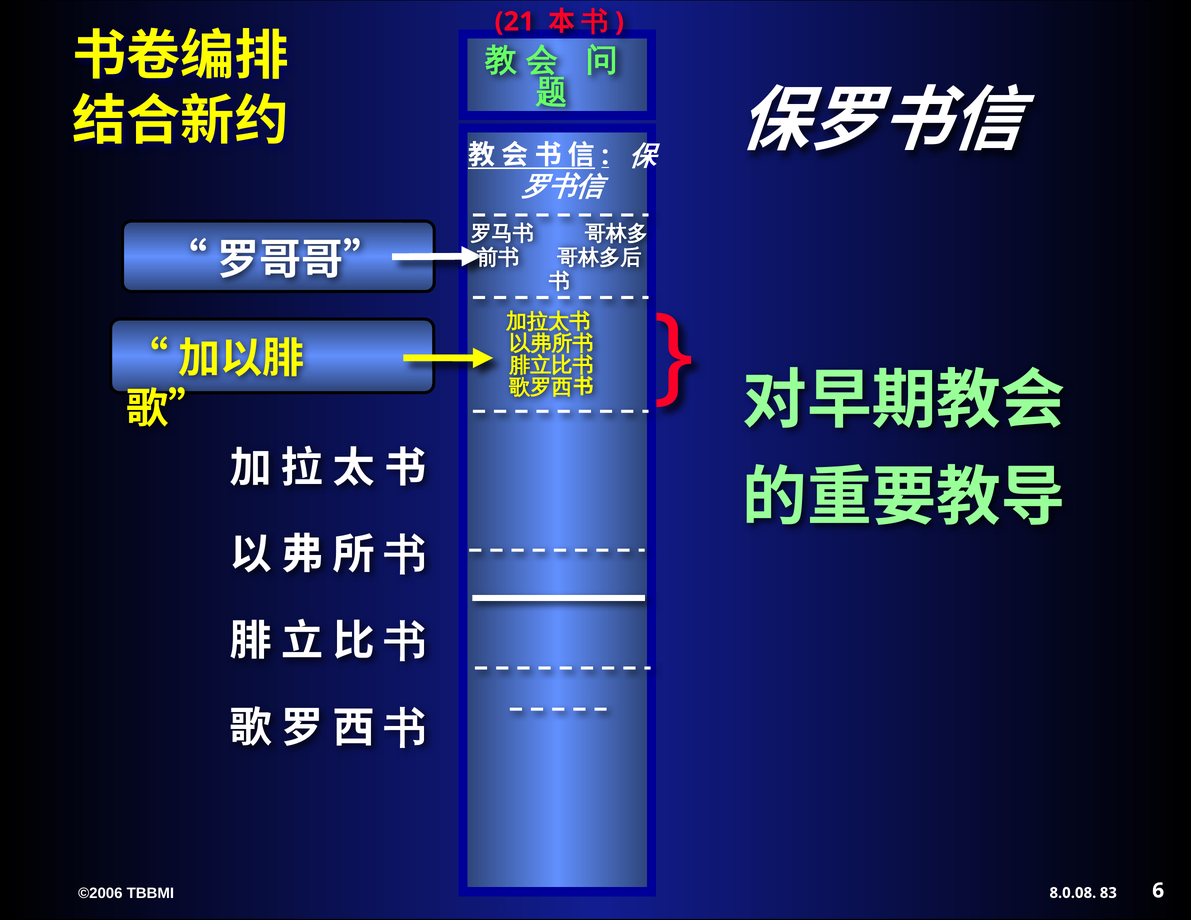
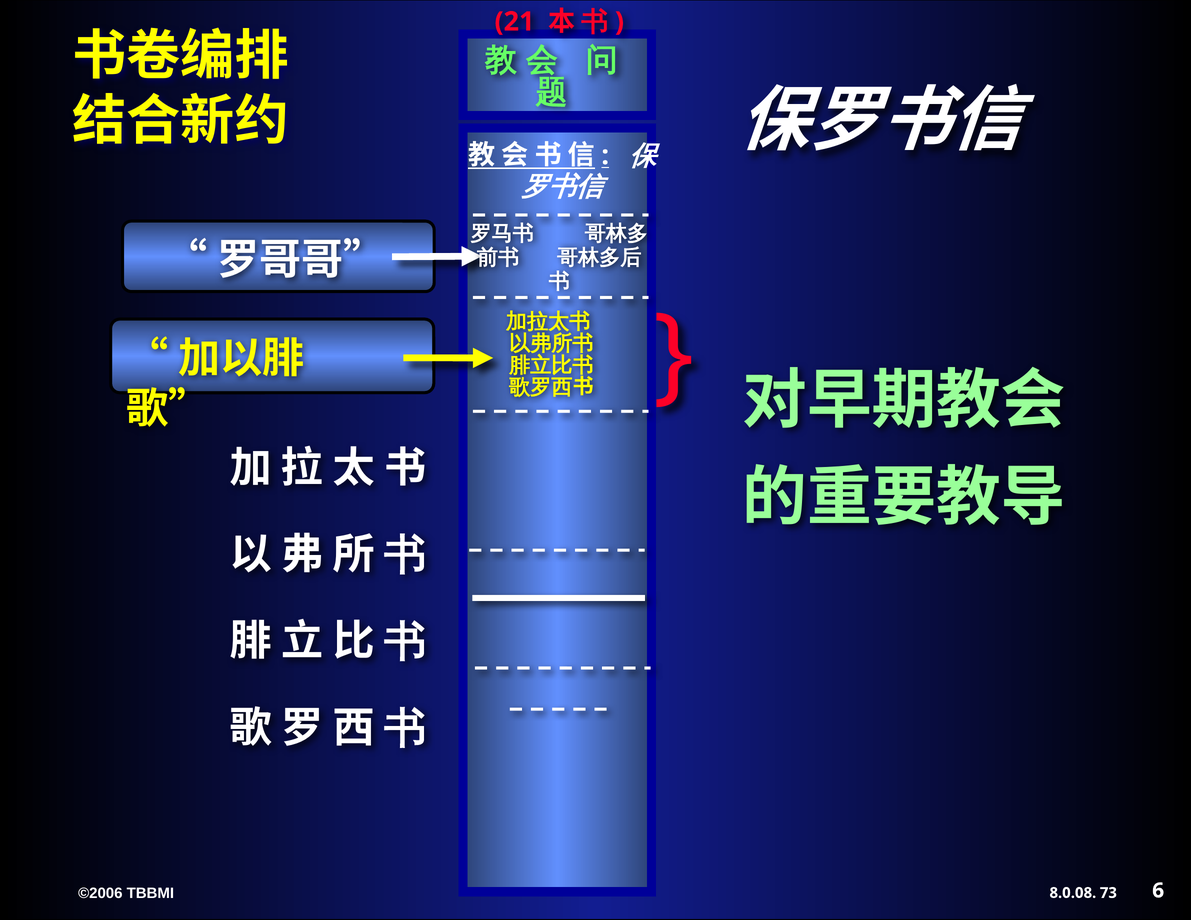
83: 83 -> 73
